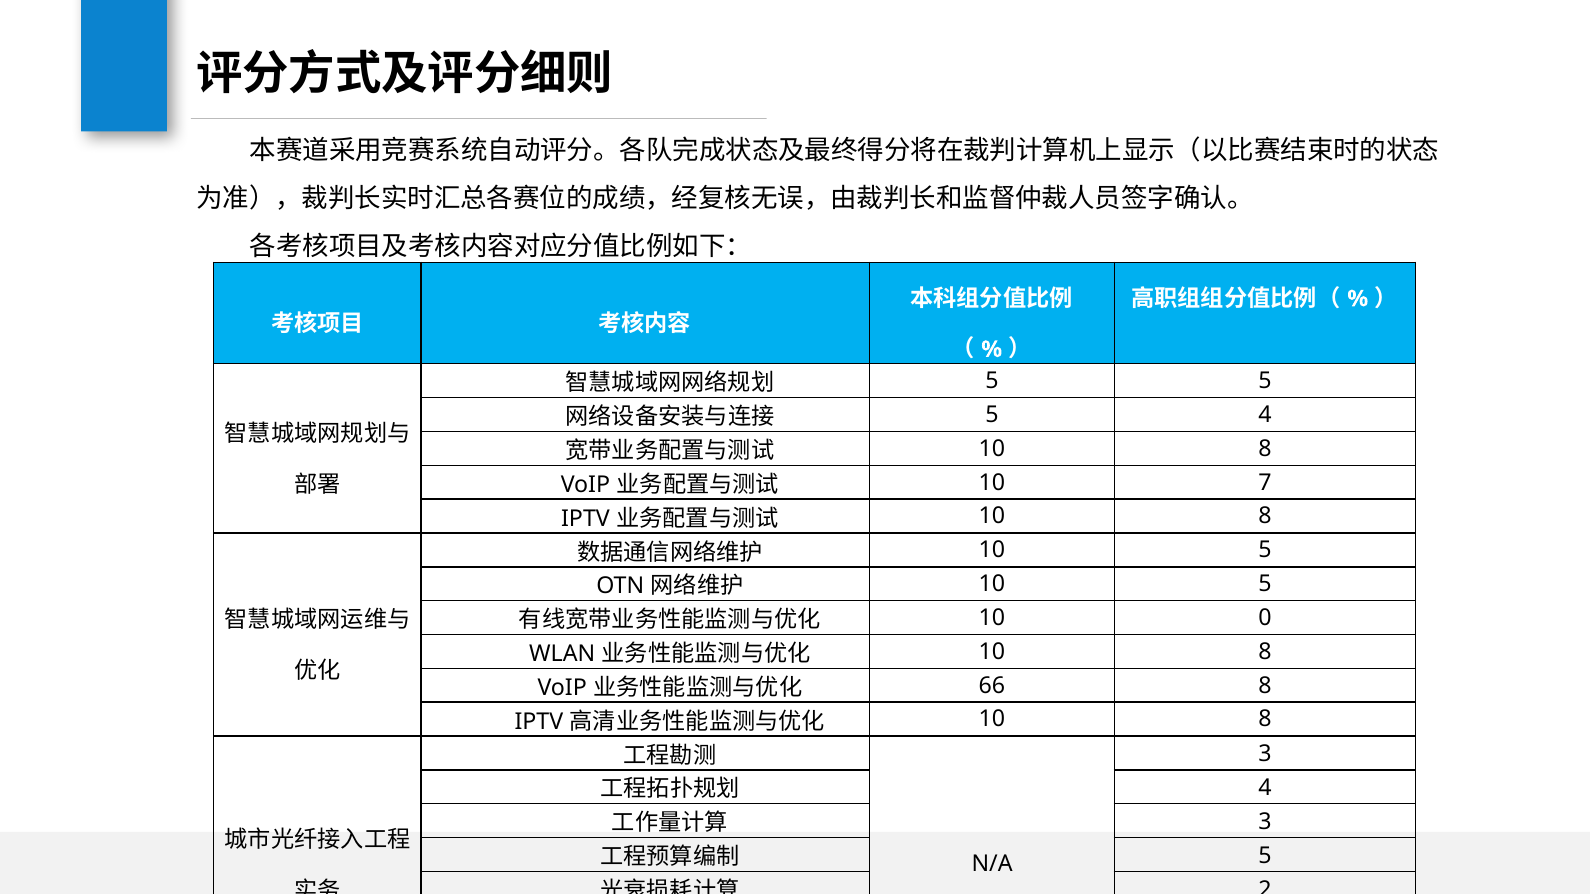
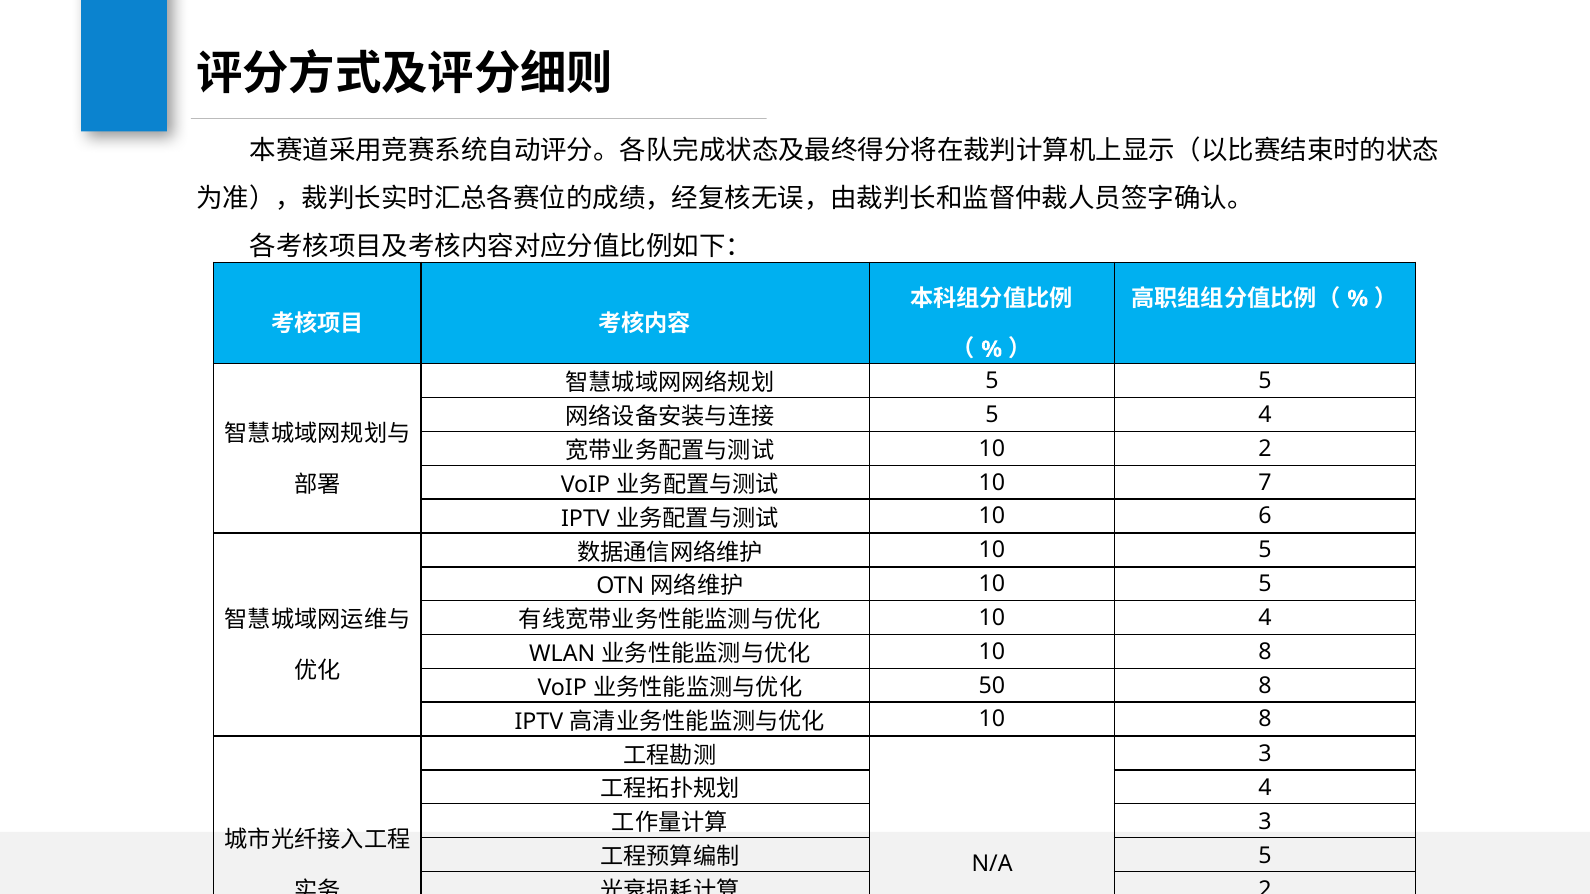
8 at (1265, 449): 8 -> 2
8 at (1265, 517): 8 -> 6
10 0: 0 -> 4
66: 66 -> 50
